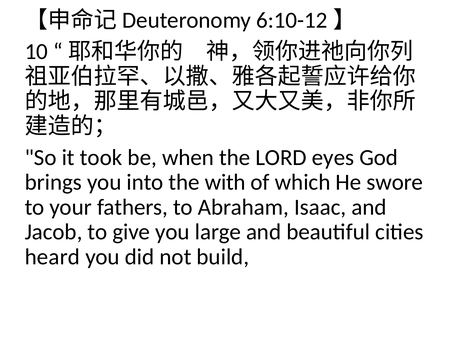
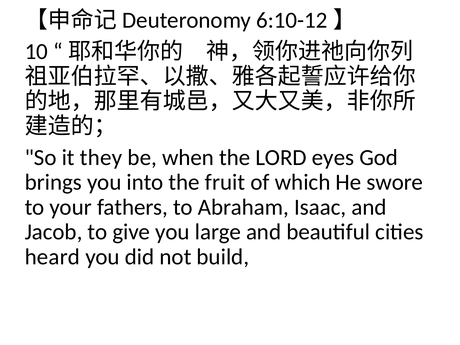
took: took -> they
with: with -> fruit
